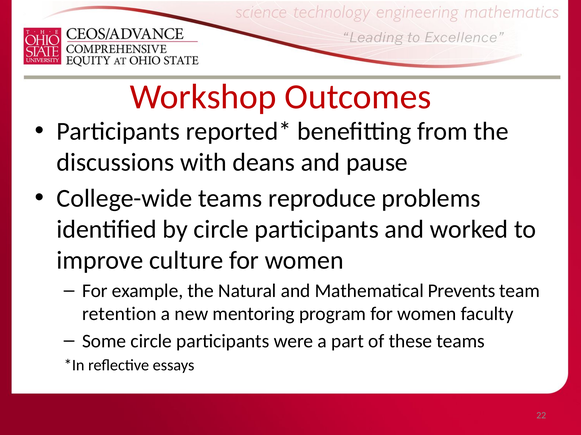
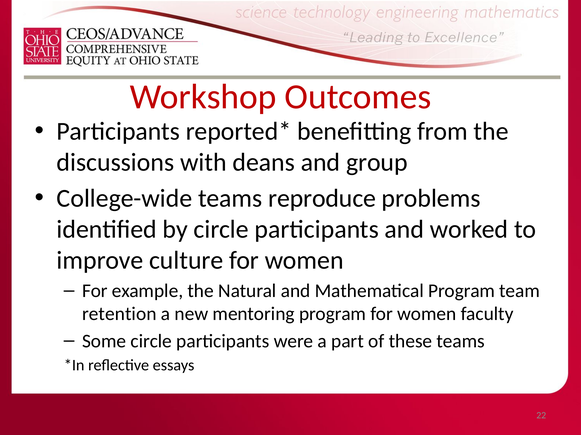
pause: pause -> group
Mathematical Prevents: Prevents -> Program
